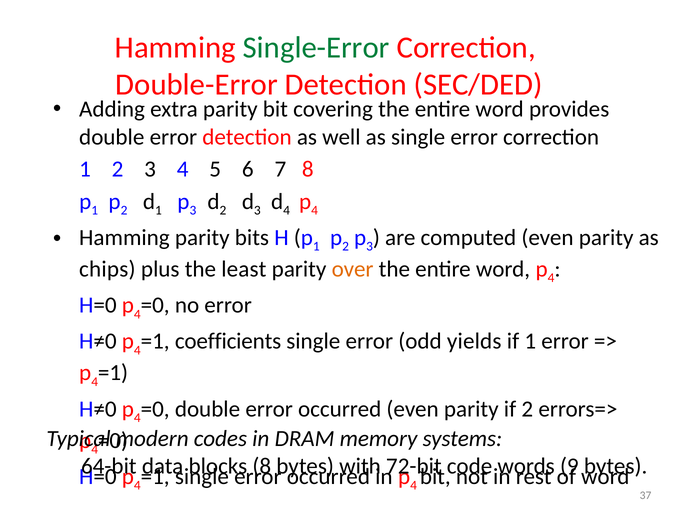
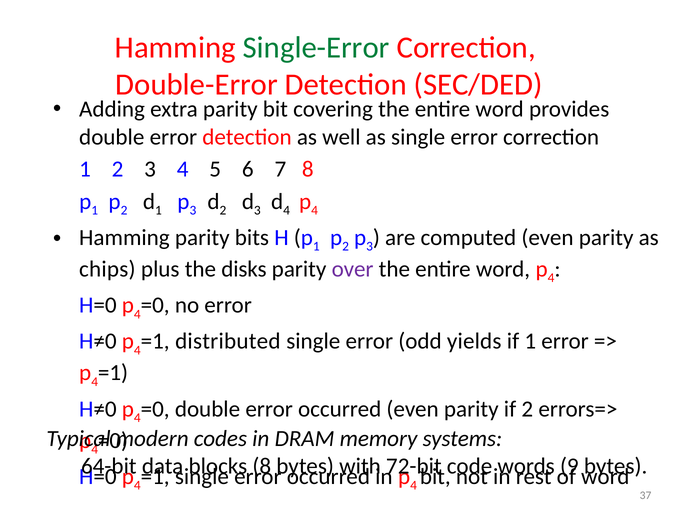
least: least -> disks
over colour: orange -> purple
coefficients: coefficients -> distributed
